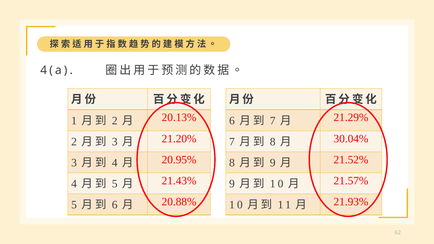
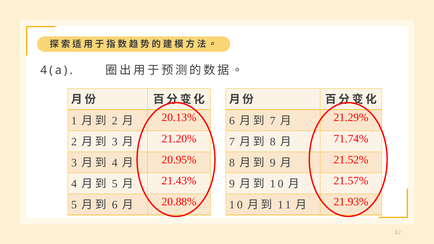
30.04%: 30.04% -> 71.74%
